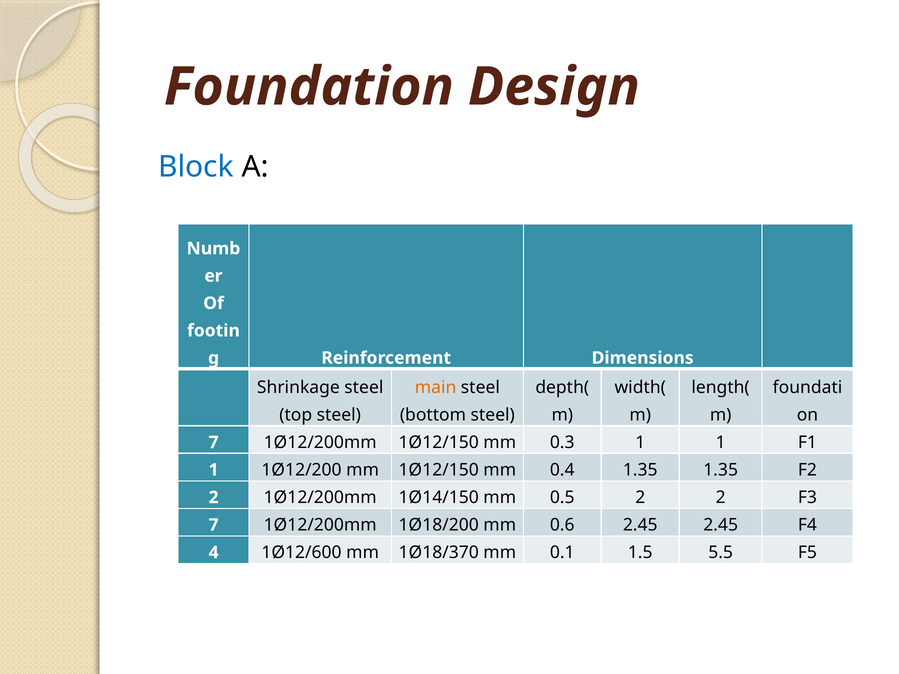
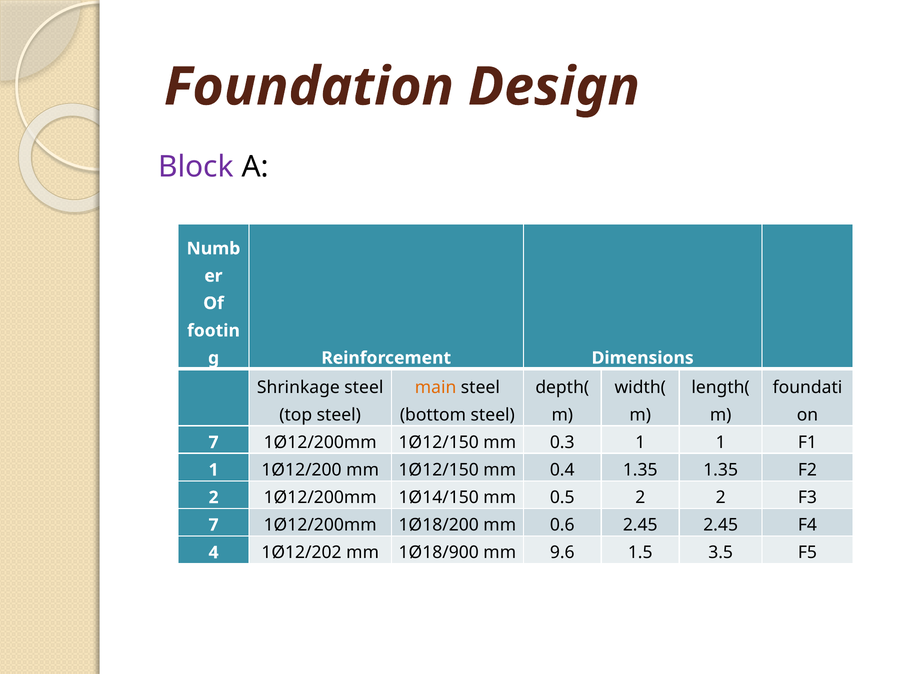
Block colour: blue -> purple
1Ø12/600: 1Ø12/600 -> 1Ø12/202
1Ø18/370: 1Ø18/370 -> 1Ø18/900
0.1: 0.1 -> 9.6
5.5: 5.5 -> 3.5
